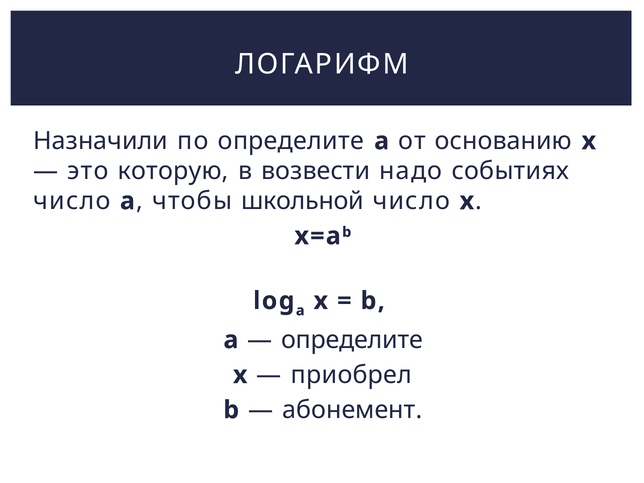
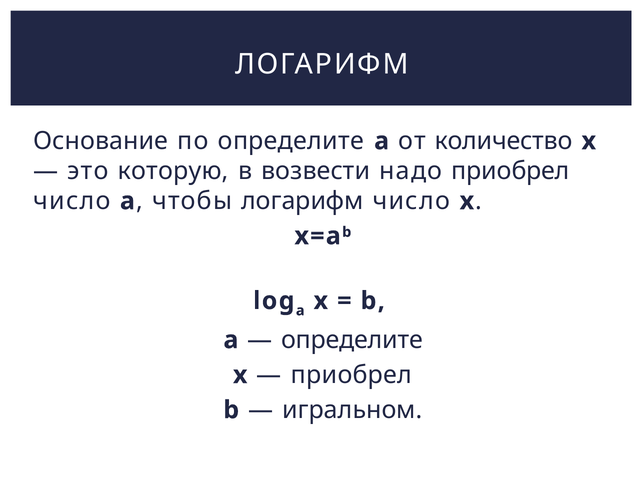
Назначили: Назначили -> Основание
основанию: основанию -> количество
надо событиях: событиях -> приобрел
чтобы школьной: школьной -> логарифм
абонемент: абонемент -> игральном
